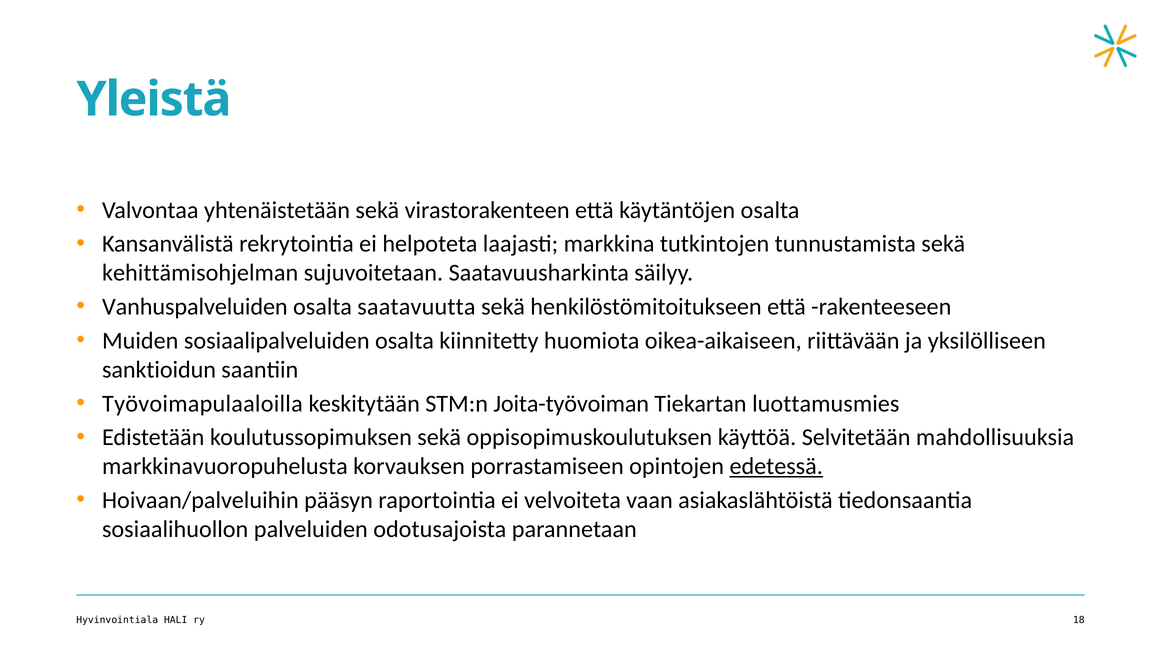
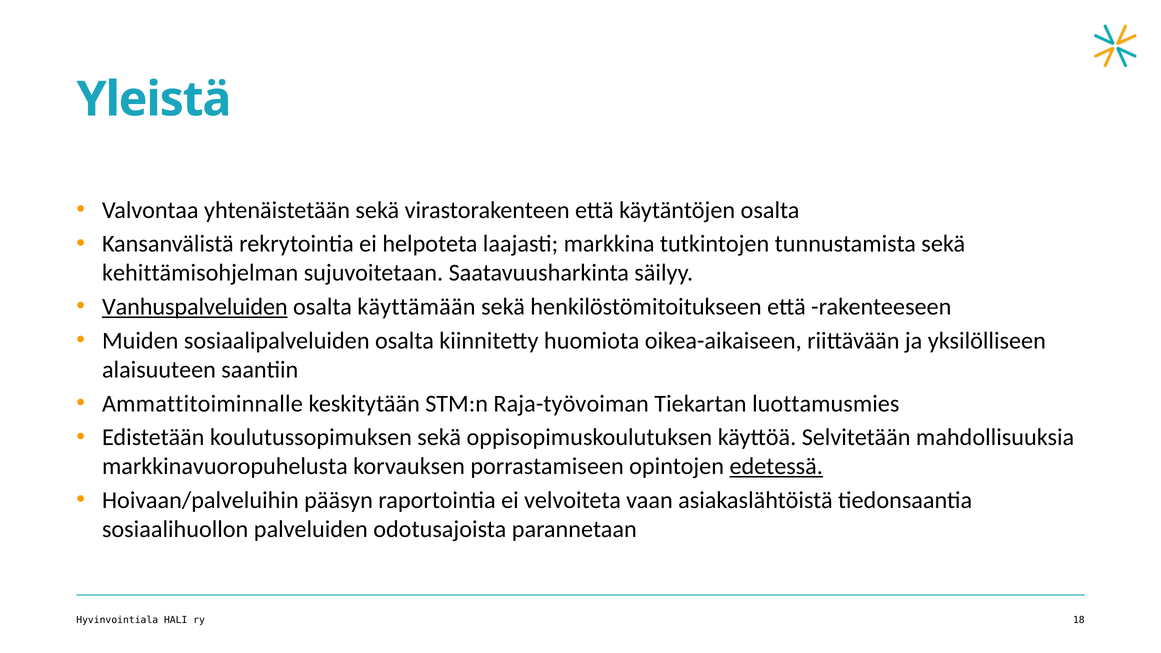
Vanhuspalveluiden underline: none -> present
saatavuutta: saatavuutta -> käyttämään
sanktioidun: sanktioidun -> alaisuuteen
Työvoimapulaaloilla: Työvoimapulaaloilla -> Ammattitoiminnalle
Joita-työvoiman: Joita-työvoiman -> Raja-työvoiman
